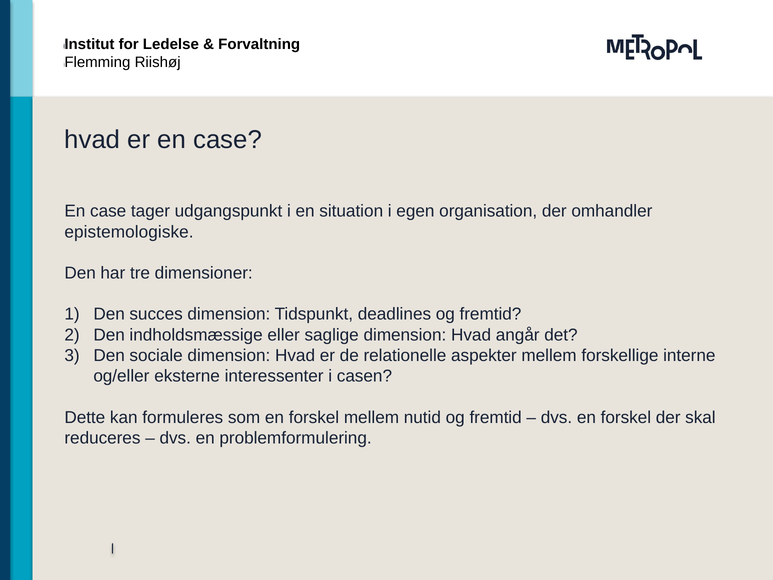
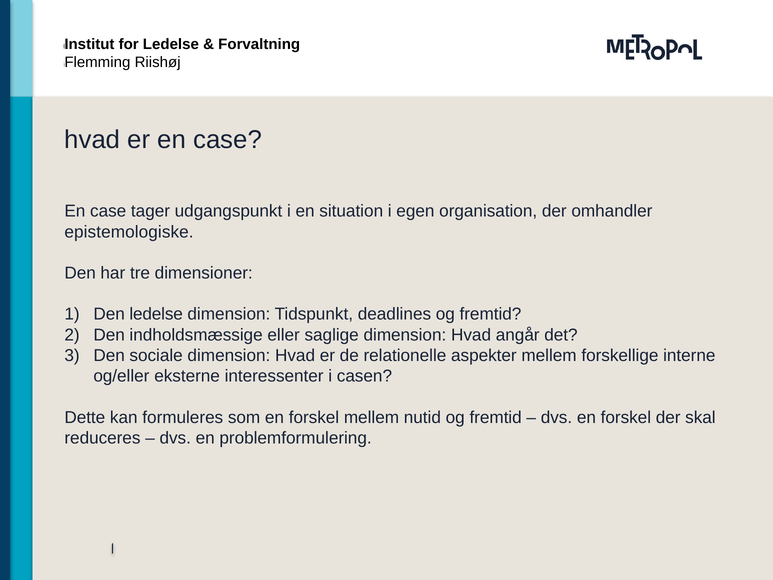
Den succes: succes -> ledelse
